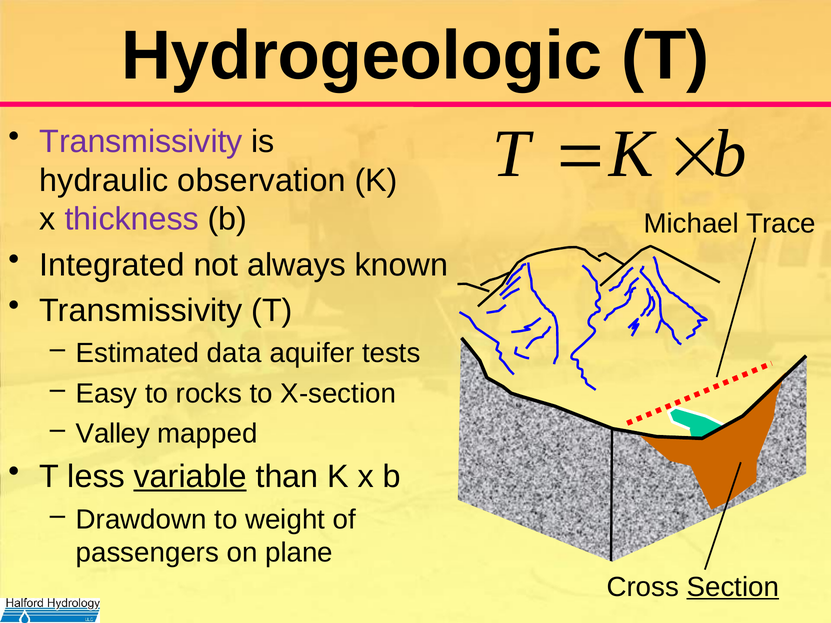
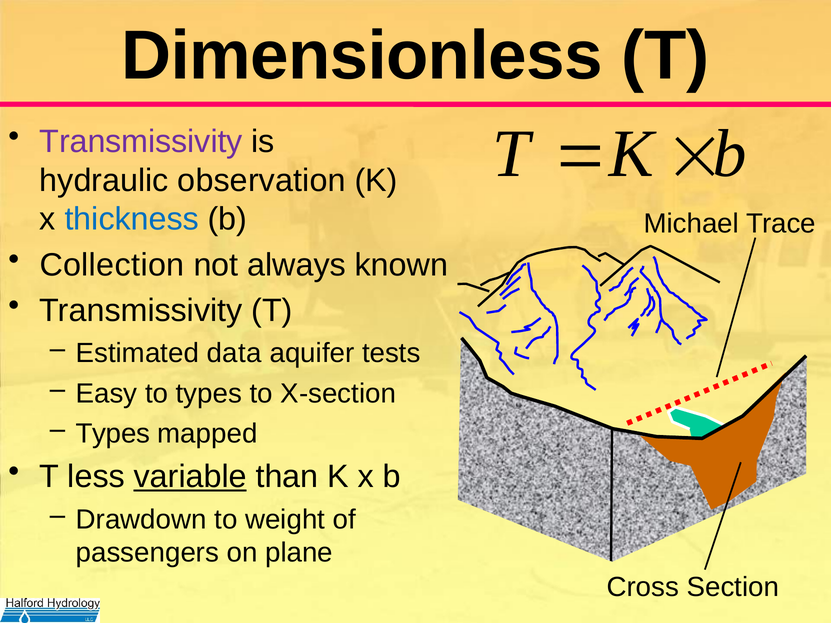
Hydrogeologic: Hydrogeologic -> Dimensionless
thickness colour: purple -> blue
Integrated: Integrated -> Collection
to rocks: rocks -> types
Valley at (113, 434): Valley -> Types
Section underline: present -> none
